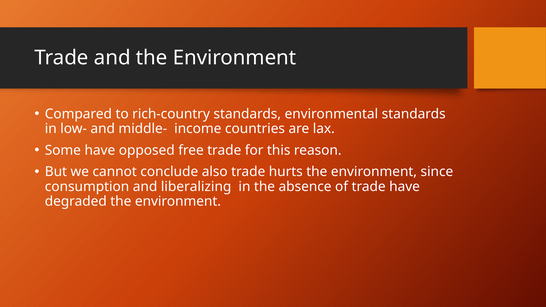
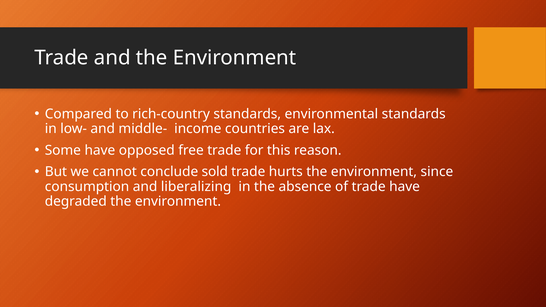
also: also -> sold
